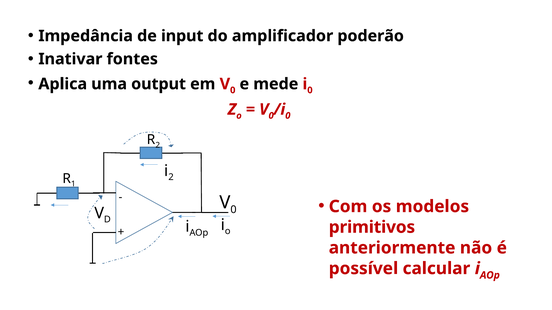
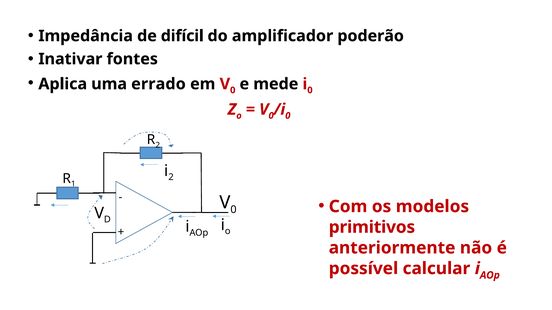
input: input -> difícil
output: output -> errado
